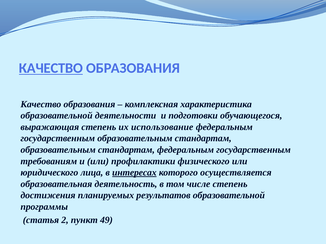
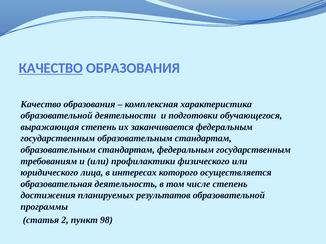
использование: использование -> заканчивается
интересах underline: present -> none
49: 49 -> 98
